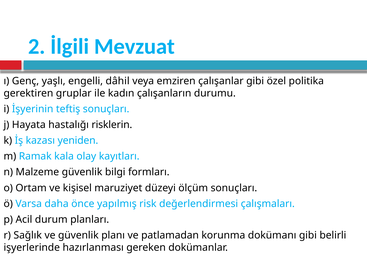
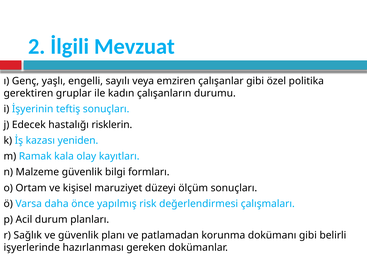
dâhil: dâhil -> sayılı
Hayata: Hayata -> Edecek
